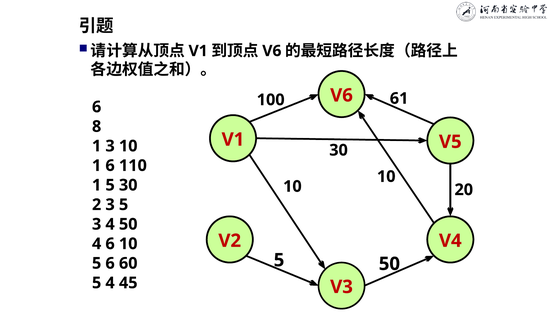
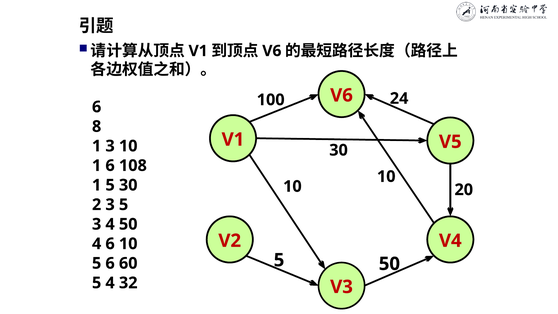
61: 61 -> 24
110: 110 -> 108
45: 45 -> 32
